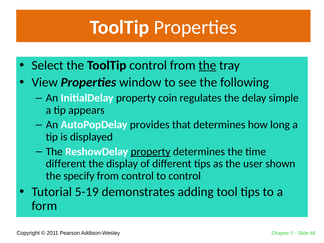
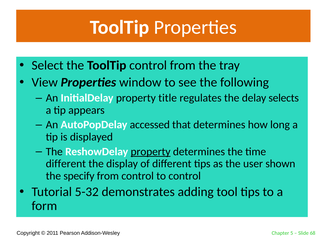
the at (207, 65) underline: present -> none
coin: coin -> title
simple: simple -> selects
provides: provides -> accessed
5-19: 5-19 -> 5-32
